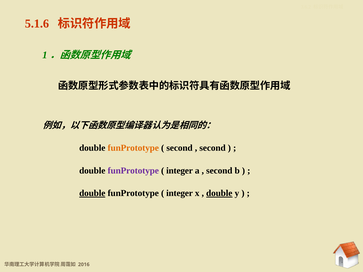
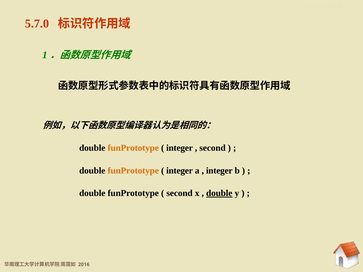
5.1.6: 5.1.6 -> 5.7.0
second at (180, 148): second -> integer
funPrototype at (133, 171) colour: purple -> orange
second at (219, 171): second -> integer
double at (92, 193) underline: present -> none
integer at (180, 193): integer -> second
